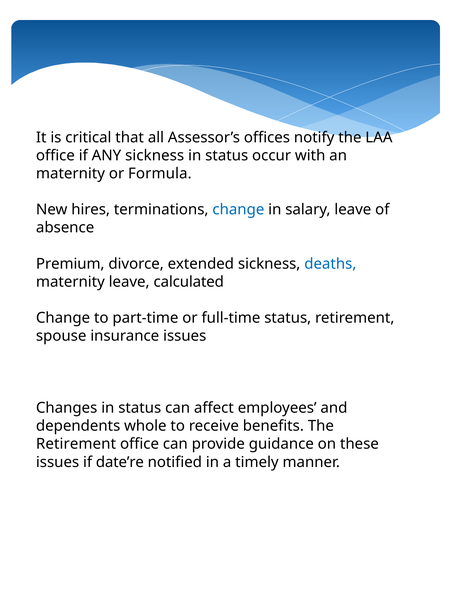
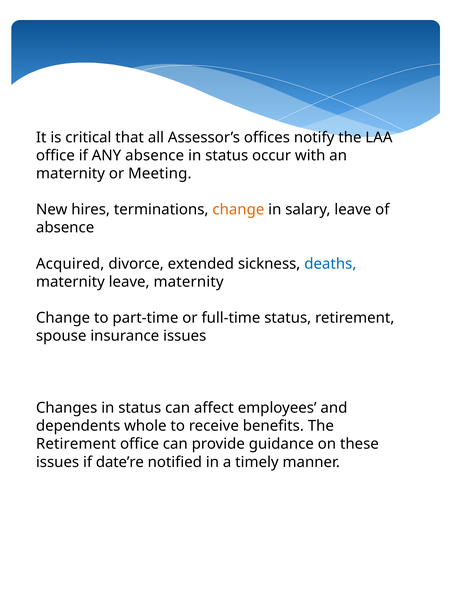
ANY sickness: sickness -> absence
Formula: Formula -> Meeting
change at (238, 210) colour: blue -> orange
Premium: Premium -> Acquired
leave calculated: calculated -> maternity
